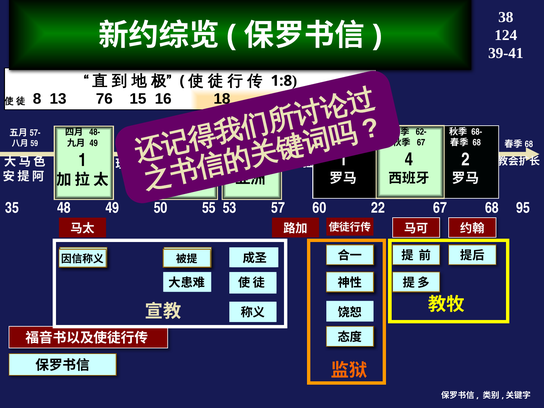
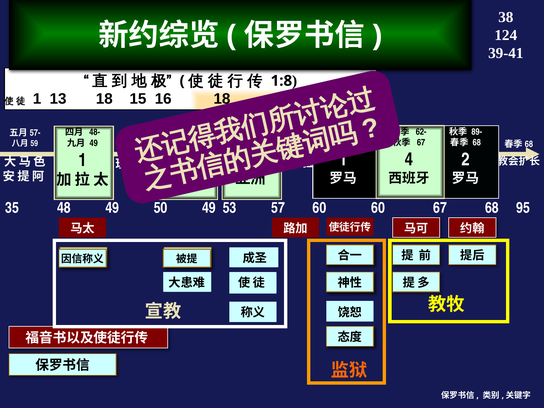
8 at (37, 99): 8 -> 1
13 76: 76 -> 18
68-: 68- -> 89-
50 55: 55 -> 49
60 22: 22 -> 60
